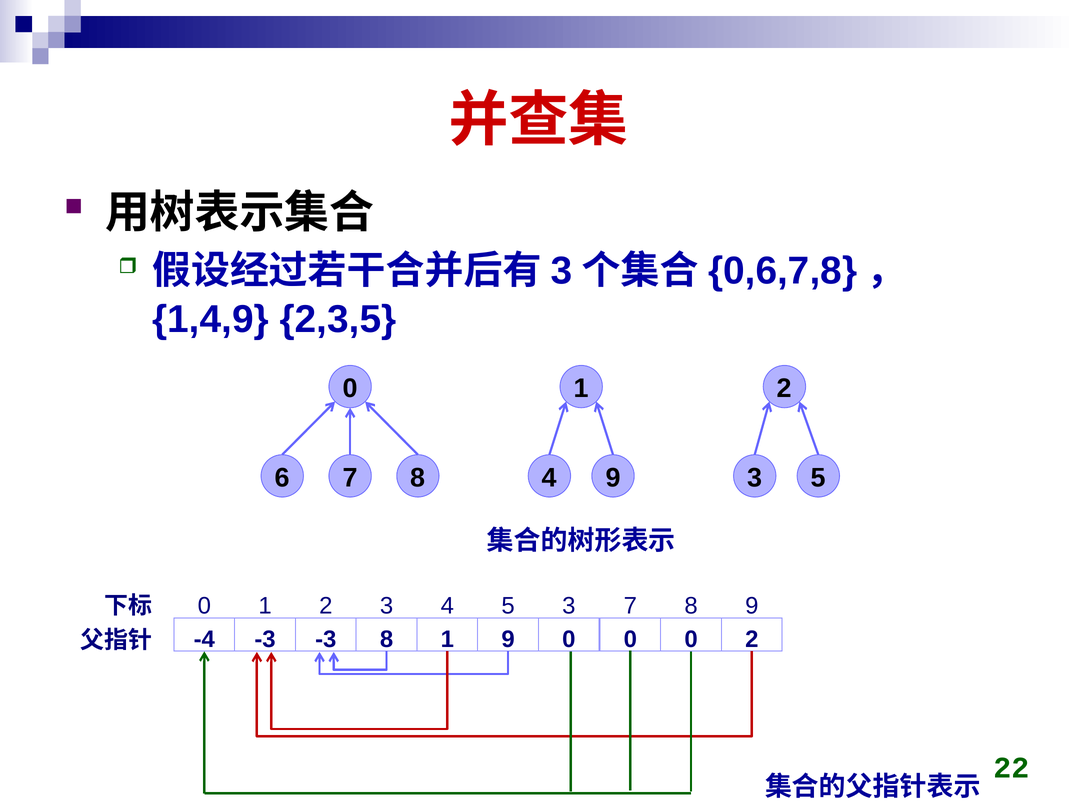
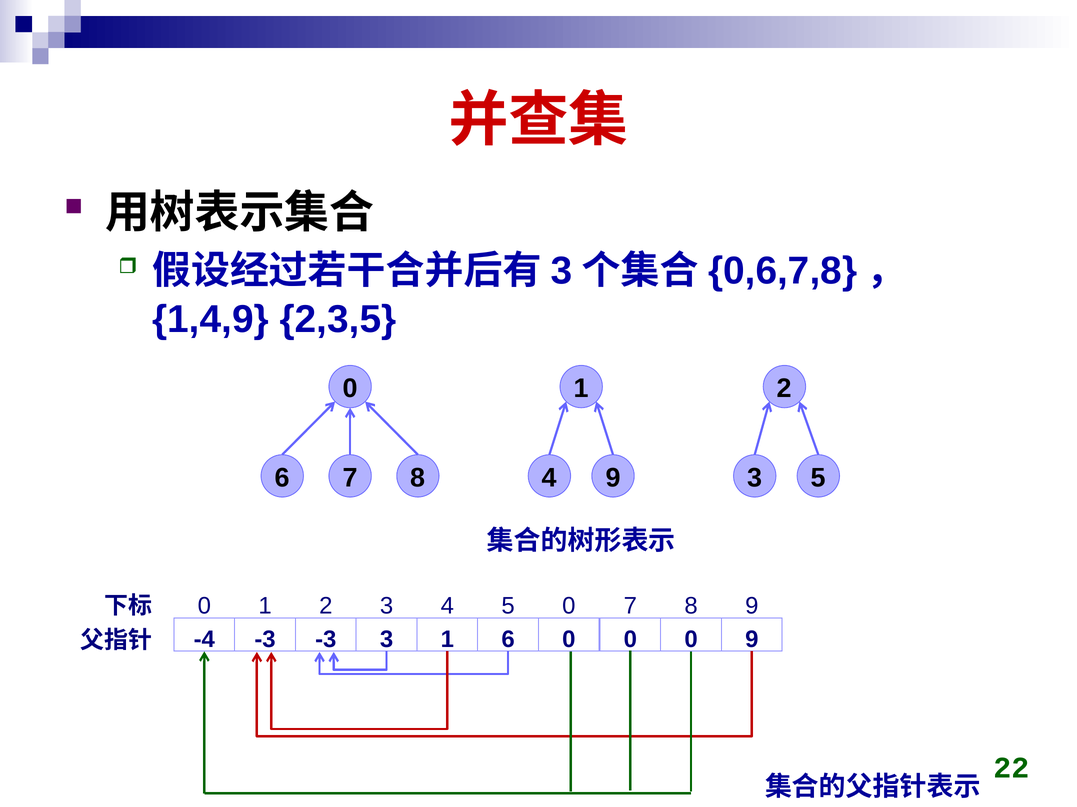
5 3: 3 -> 0
-3 8: 8 -> 3
1 9: 9 -> 6
0 2: 2 -> 9
